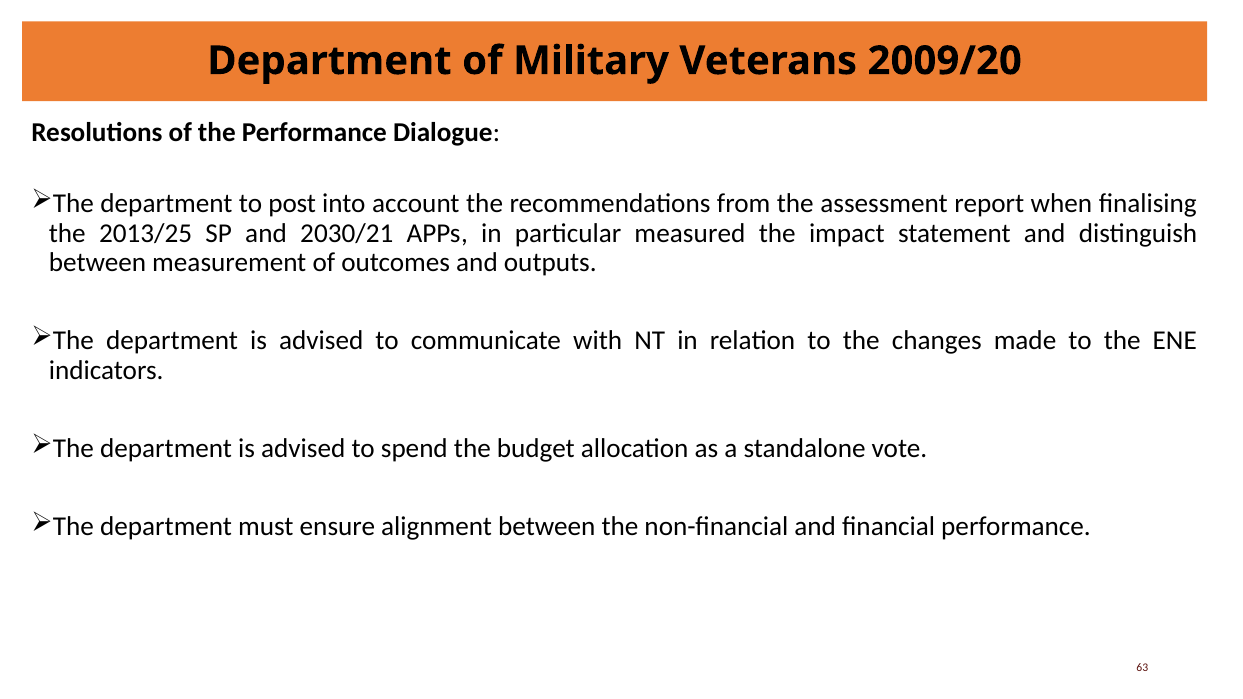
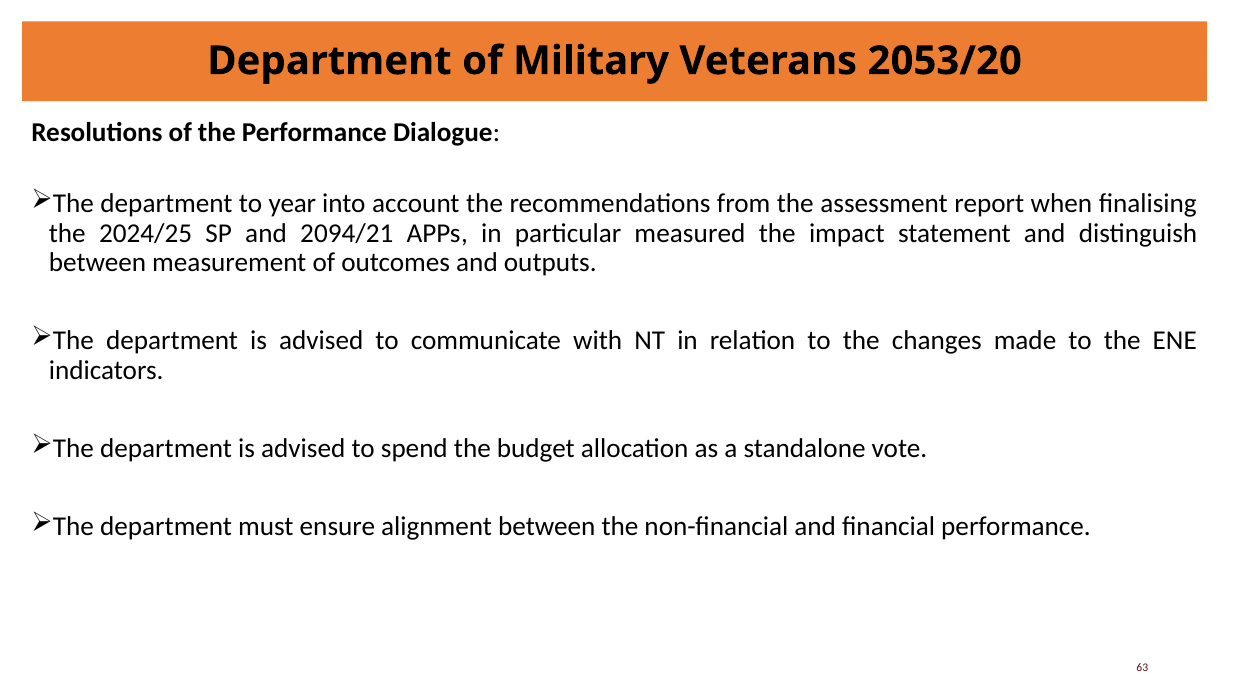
2009/20: 2009/20 -> 2053/20
post: post -> year
2013/25: 2013/25 -> 2024/25
2030/21: 2030/21 -> 2094/21
